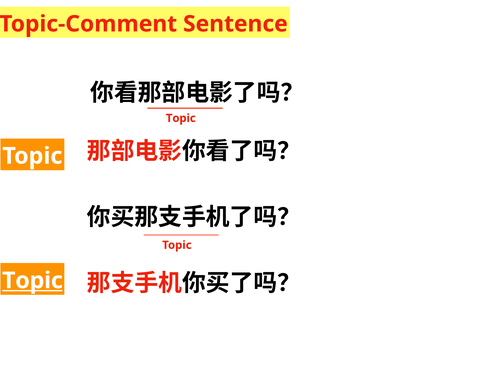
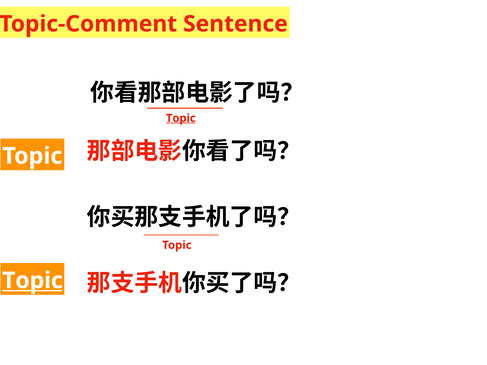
Topic at (181, 118) underline: none -> present
